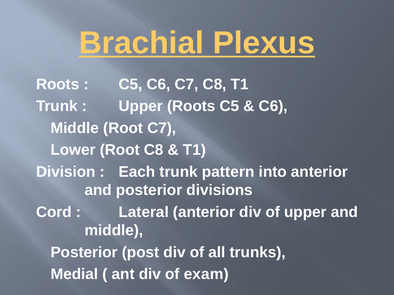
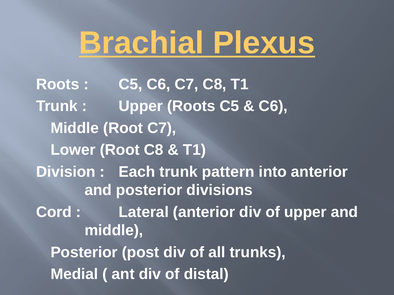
exam: exam -> distal
